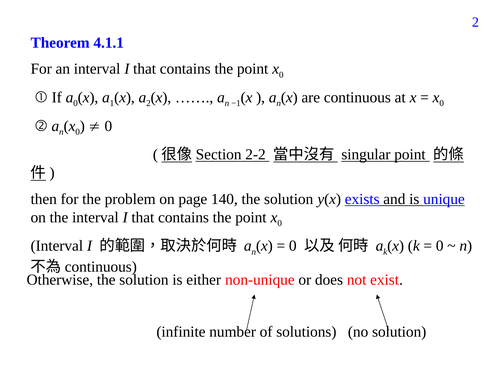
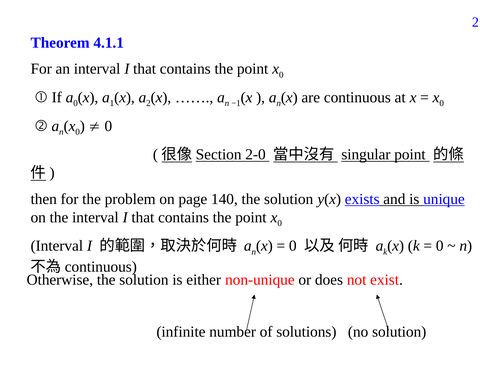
2-2: 2-2 -> 2-0
